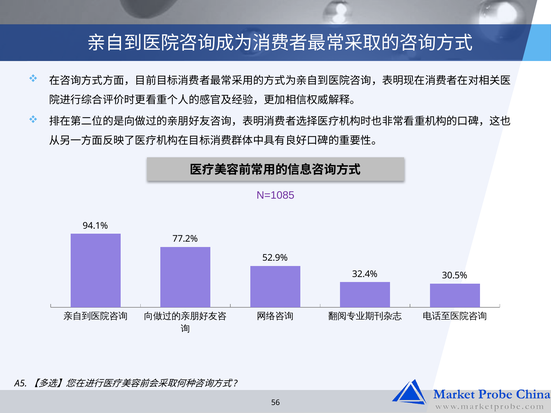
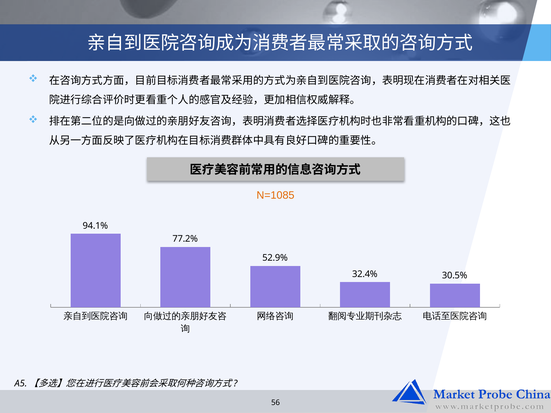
N=1085 colour: purple -> orange
